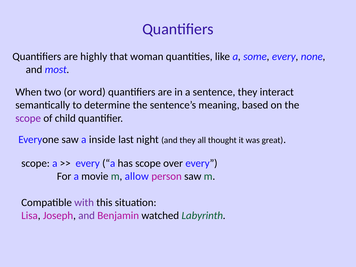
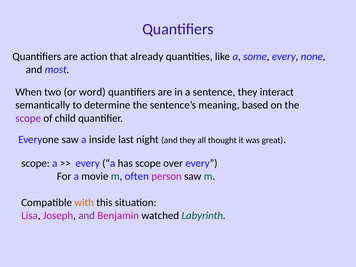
highly: highly -> action
woman: woman -> already
allow: allow -> often
with colour: purple -> orange
